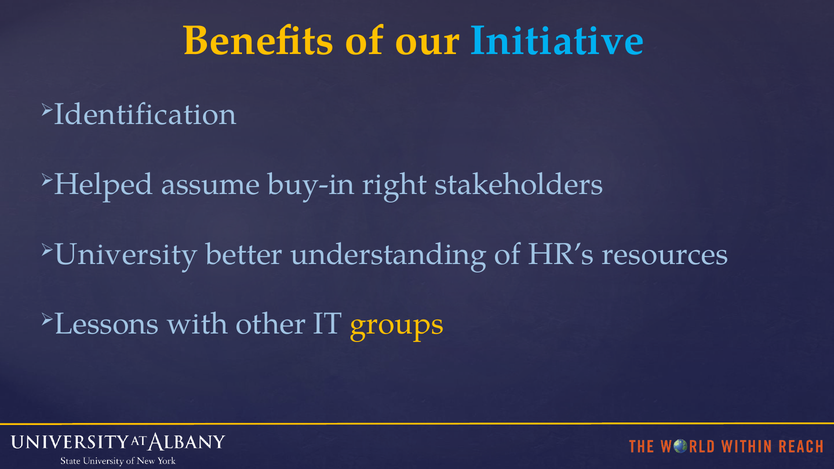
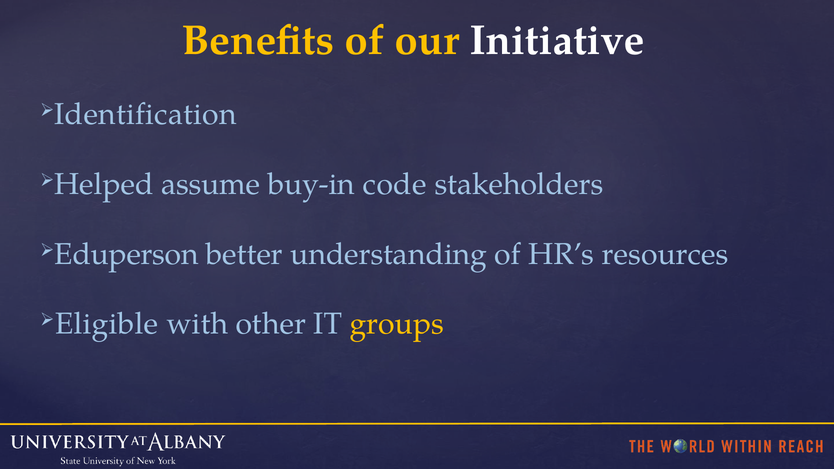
Initiative colour: light blue -> white
right: right -> code
University: University -> Eduperson
Lessons: Lessons -> Eligible
